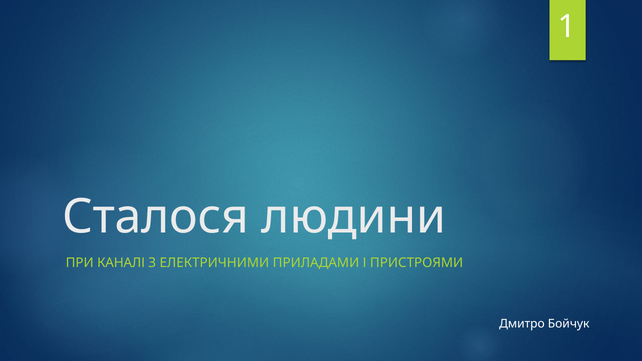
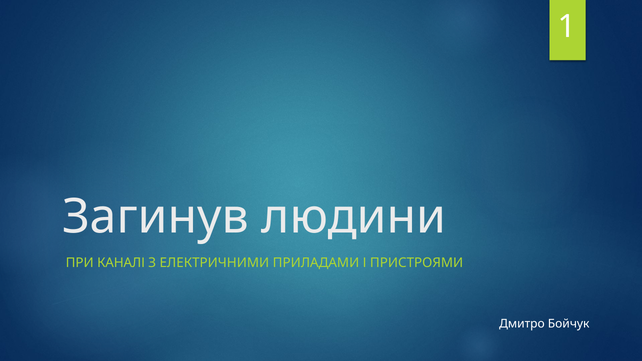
Сталося: Сталося -> Загинув
